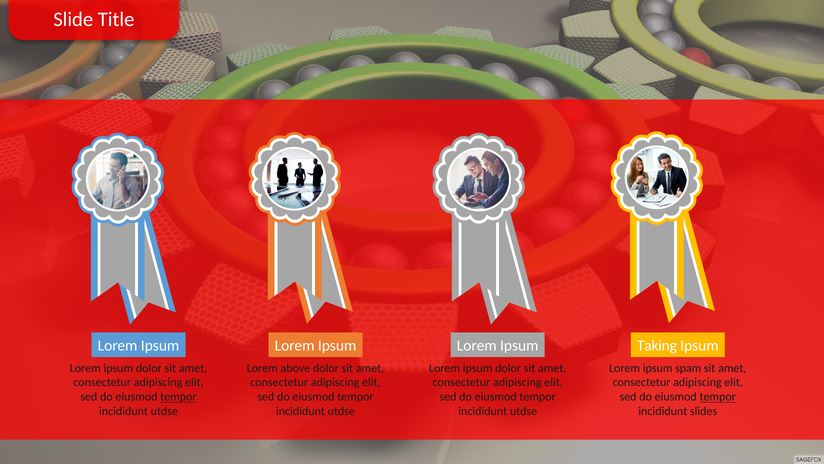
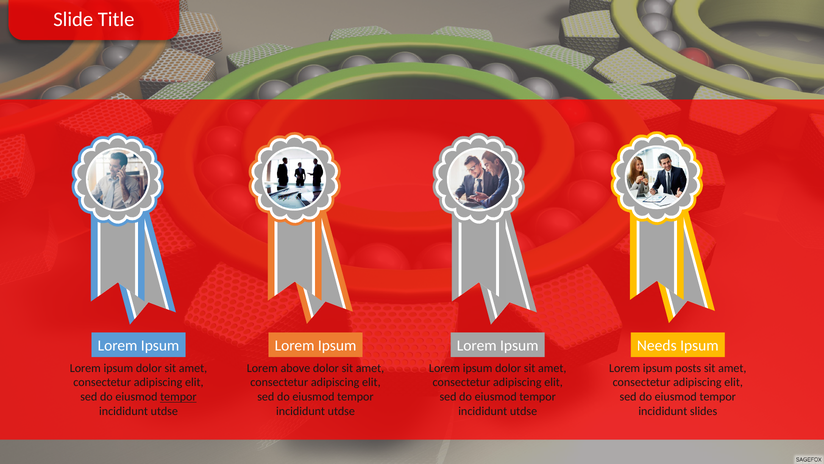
Taking: Taking -> Needs
spam: spam -> posts
tempor at (718, 397) underline: present -> none
